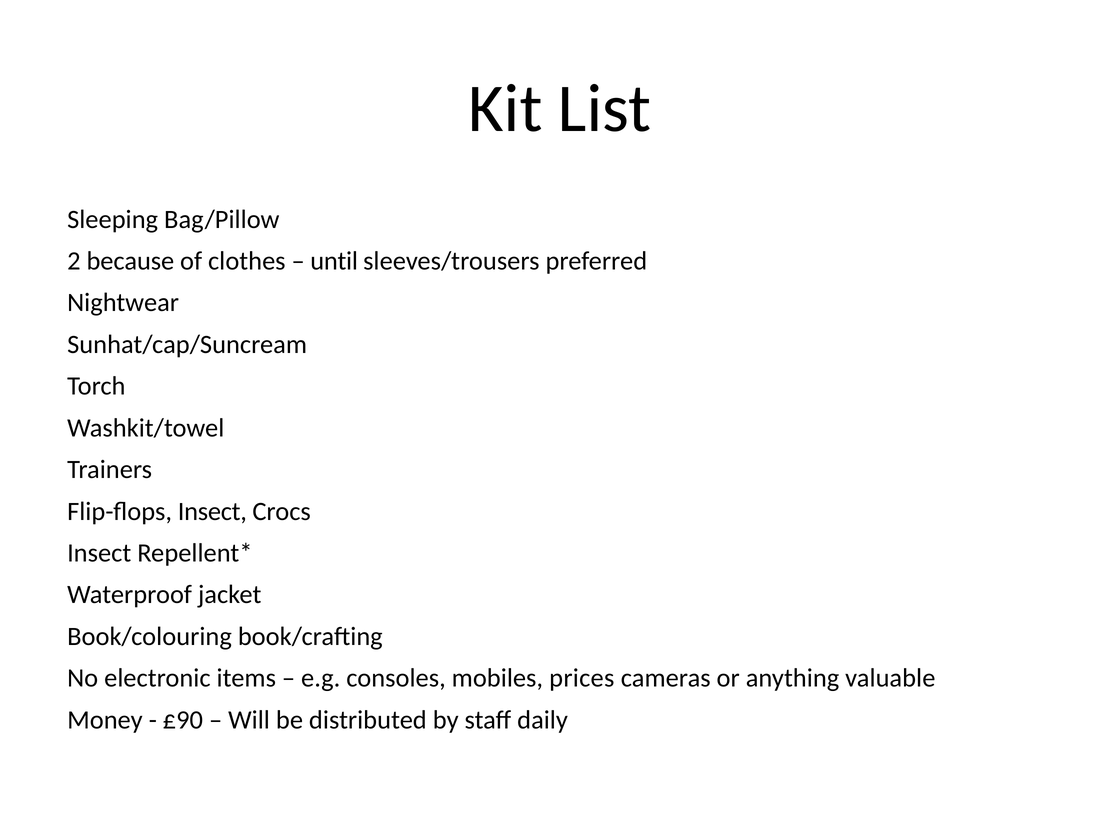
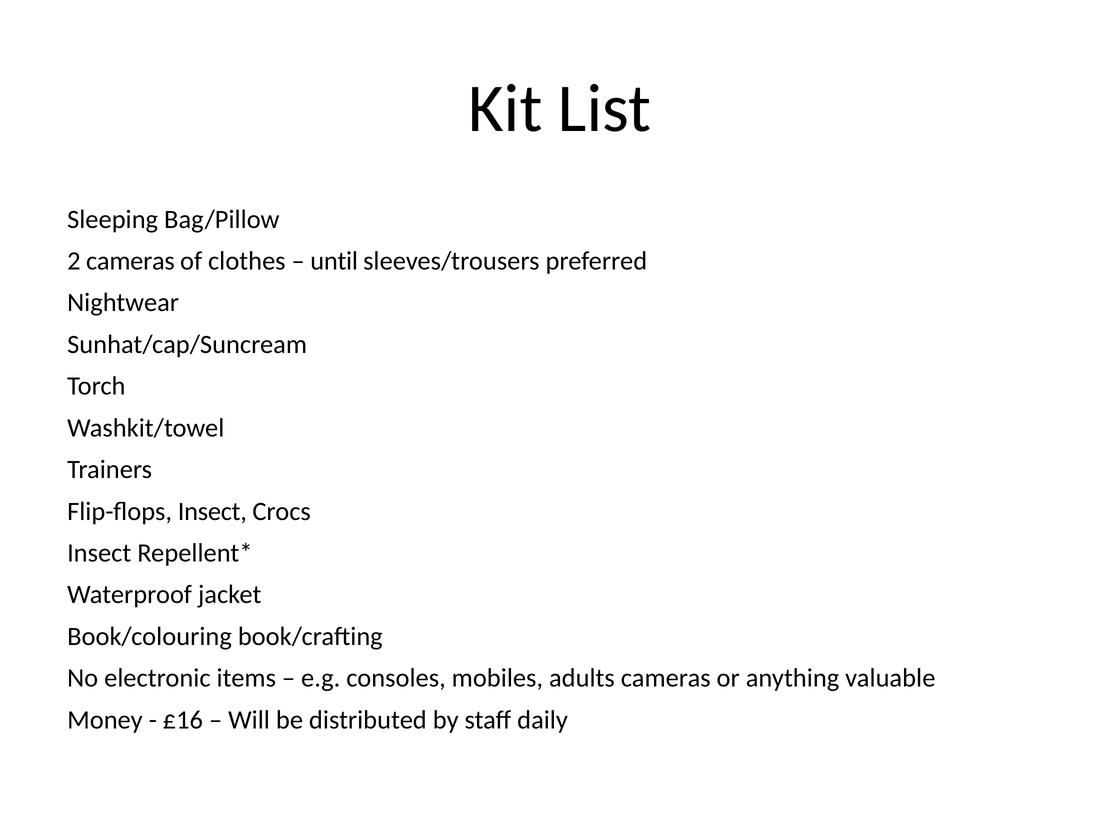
2 because: because -> cameras
prices: prices -> adults
£90: £90 -> £16
